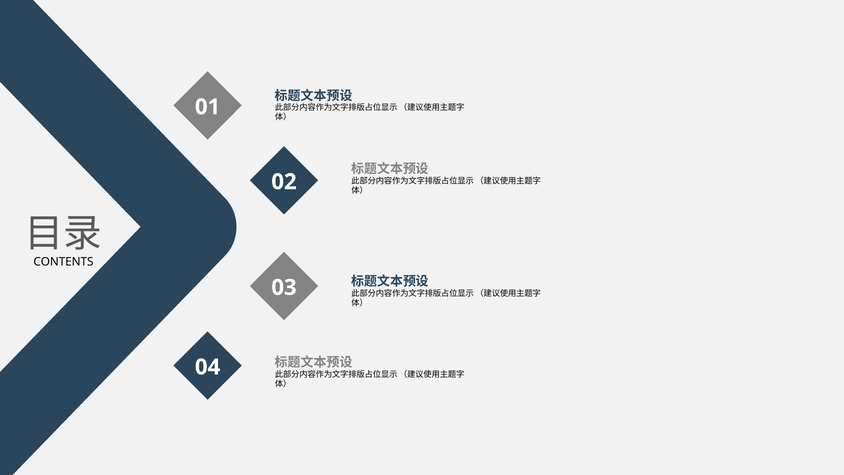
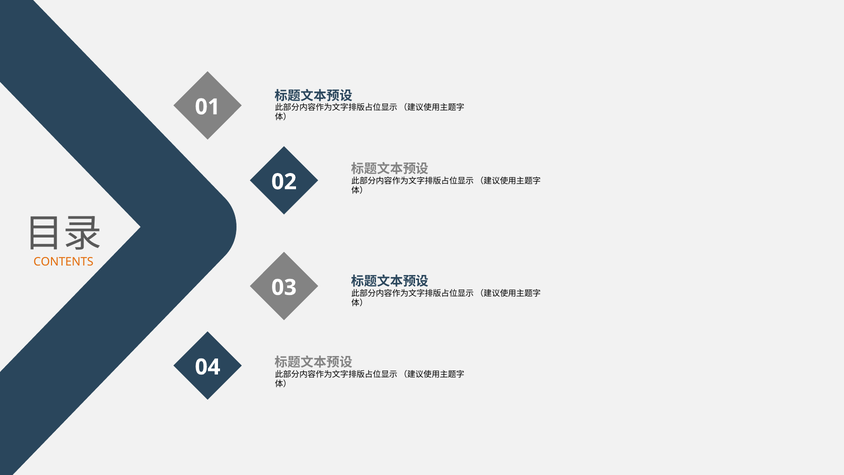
CONTENTS colour: black -> orange
